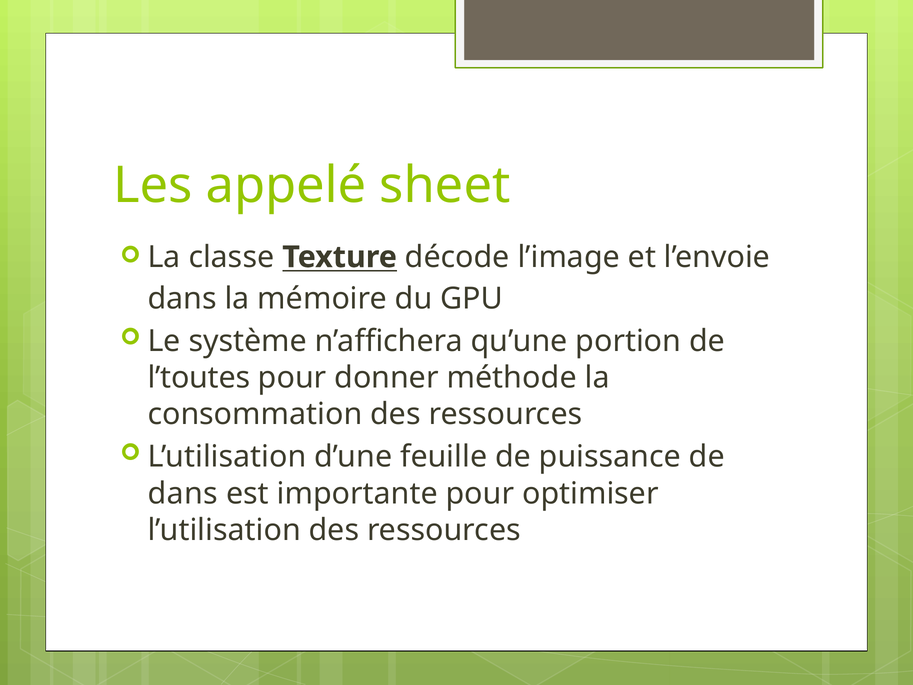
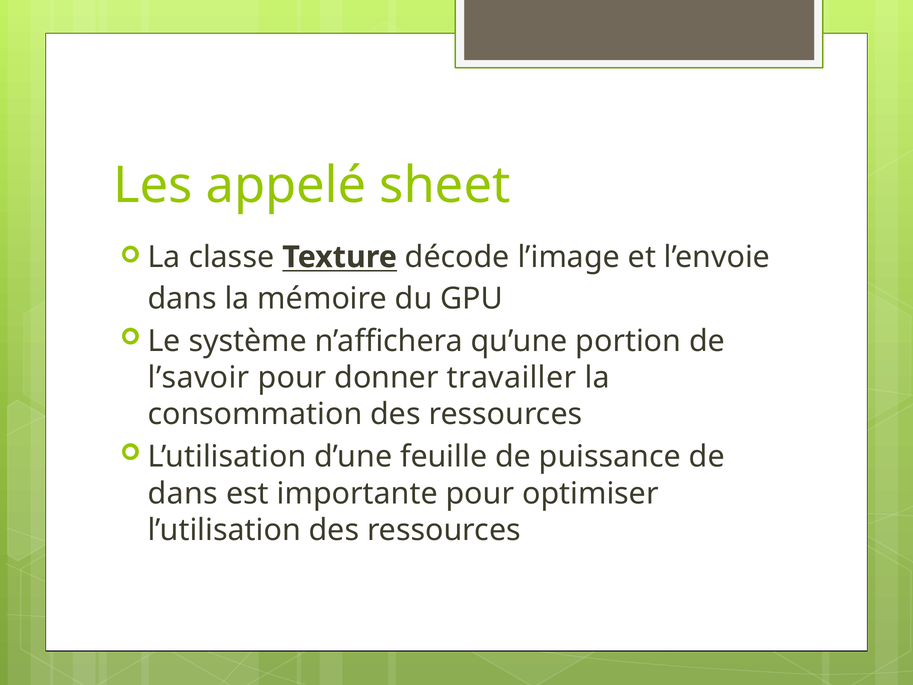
l’toutes: l’toutes -> l’savoir
méthode: méthode -> travailler
